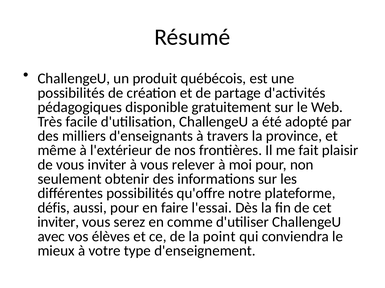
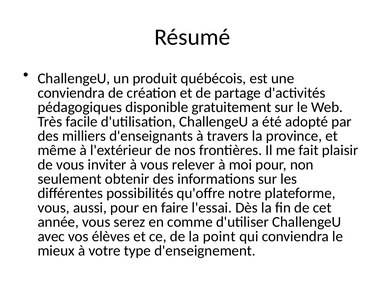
possibilités at (71, 93): possibilités -> conviendra
défis at (54, 208): défis -> vous
inviter at (58, 223): inviter -> année
